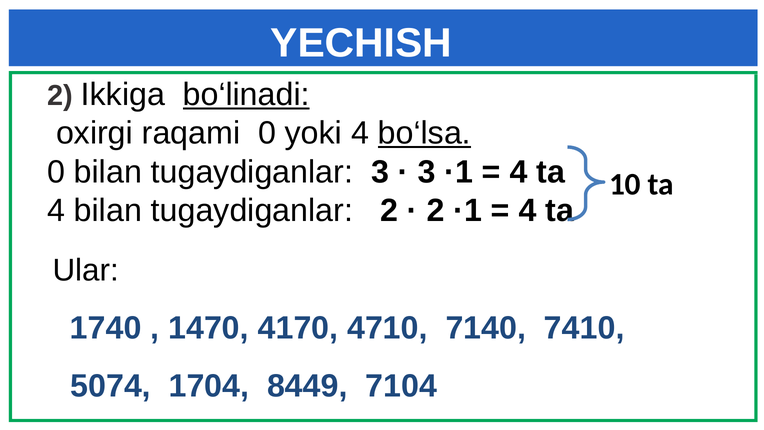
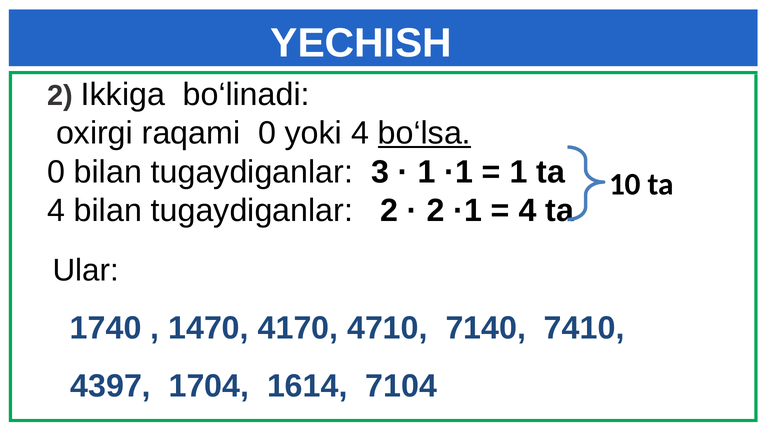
bo‘linadi underline: present -> none
3 at (426, 172): 3 -> 1
4 at (519, 172): 4 -> 1
5074: 5074 -> 4397
8449: 8449 -> 1614
